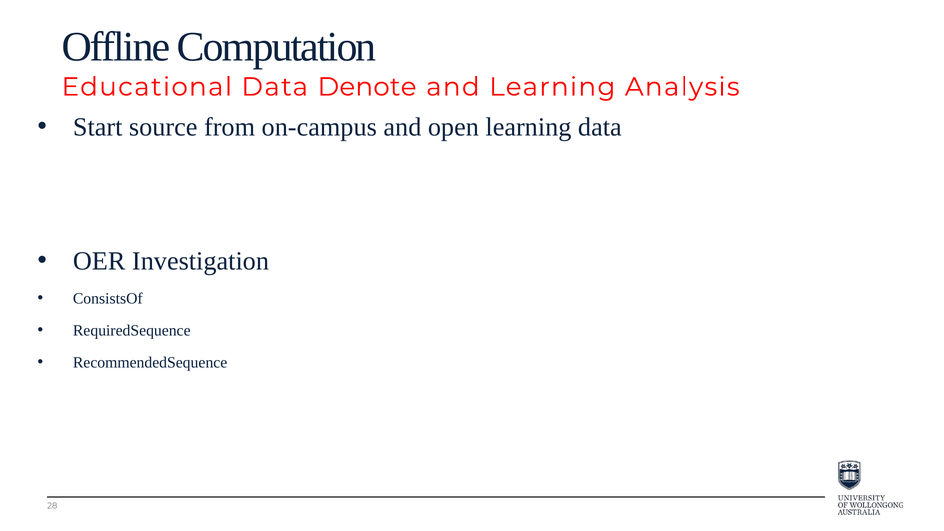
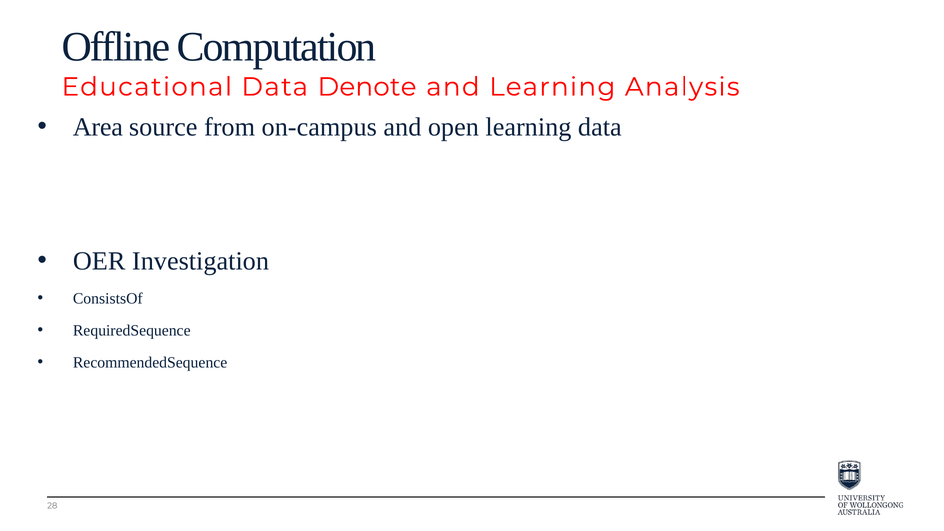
Start: Start -> Area
